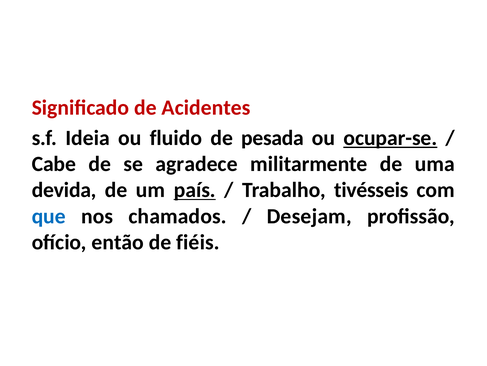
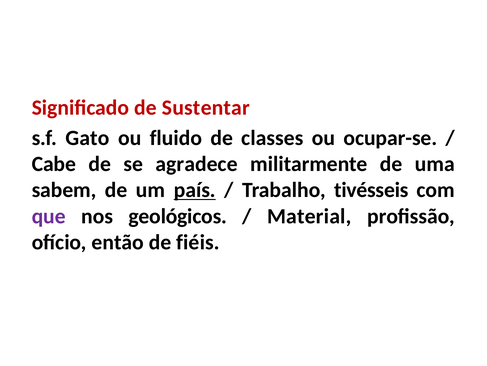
Acidentes: Acidentes -> Sustentar
Ideia: Ideia -> Gato
pesada: pesada -> classes
ocupar-se underline: present -> none
devida: devida -> sabem
que colour: blue -> purple
chamados: chamados -> geológicos
Desejam: Desejam -> Material
